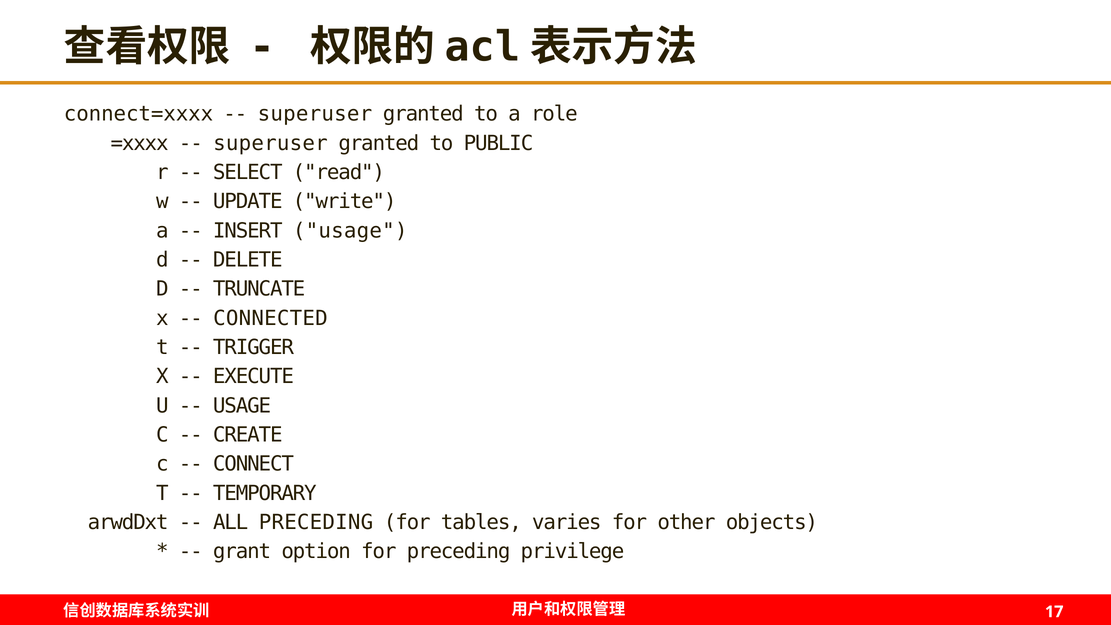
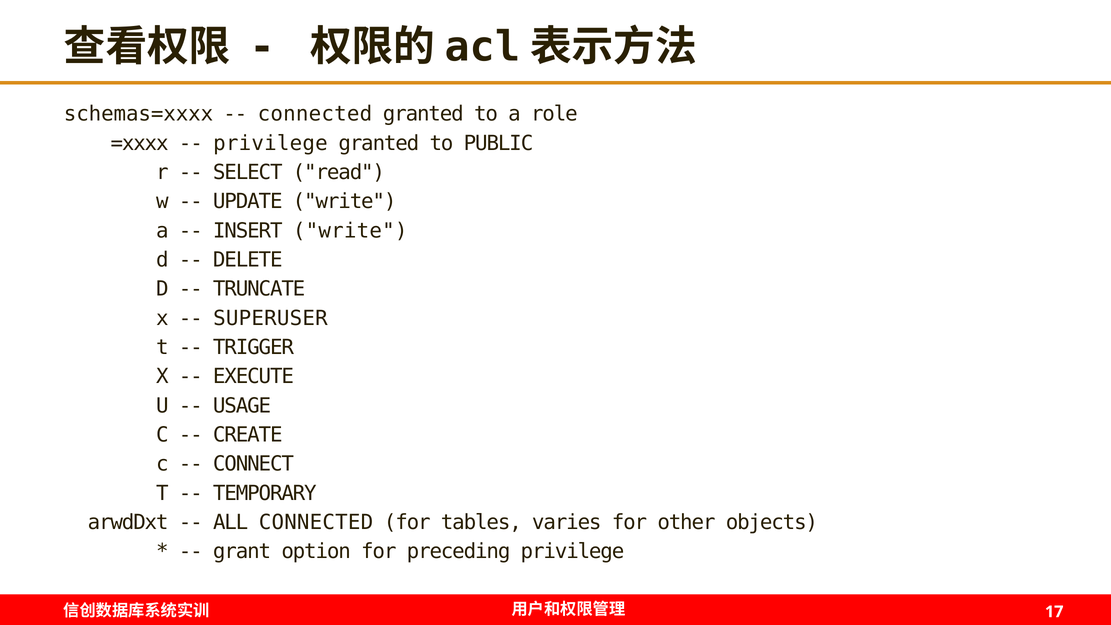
connect=xxxx: connect=xxxx -> schemas=xxxx
superuser at (315, 114): superuser -> connected
superuser at (270, 143): superuser -> privilege
INSERT usage: usage -> write
CONNECTED: CONNECTED -> SUPERUSER
ALL PRECEDING: PRECEDING -> CONNECTED
